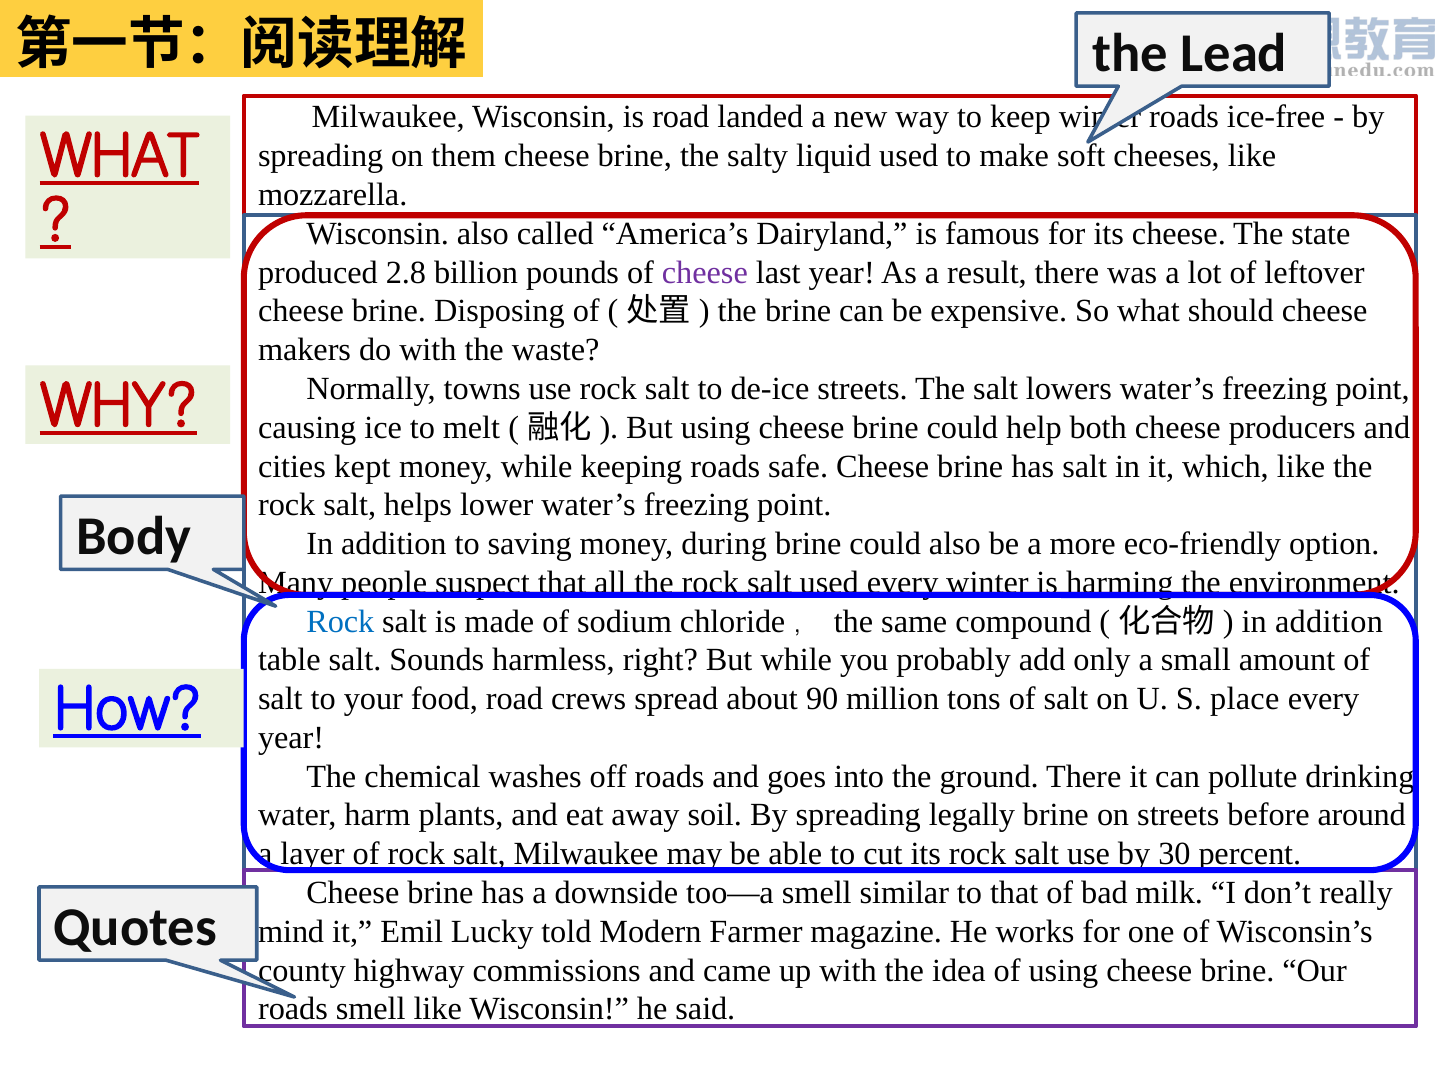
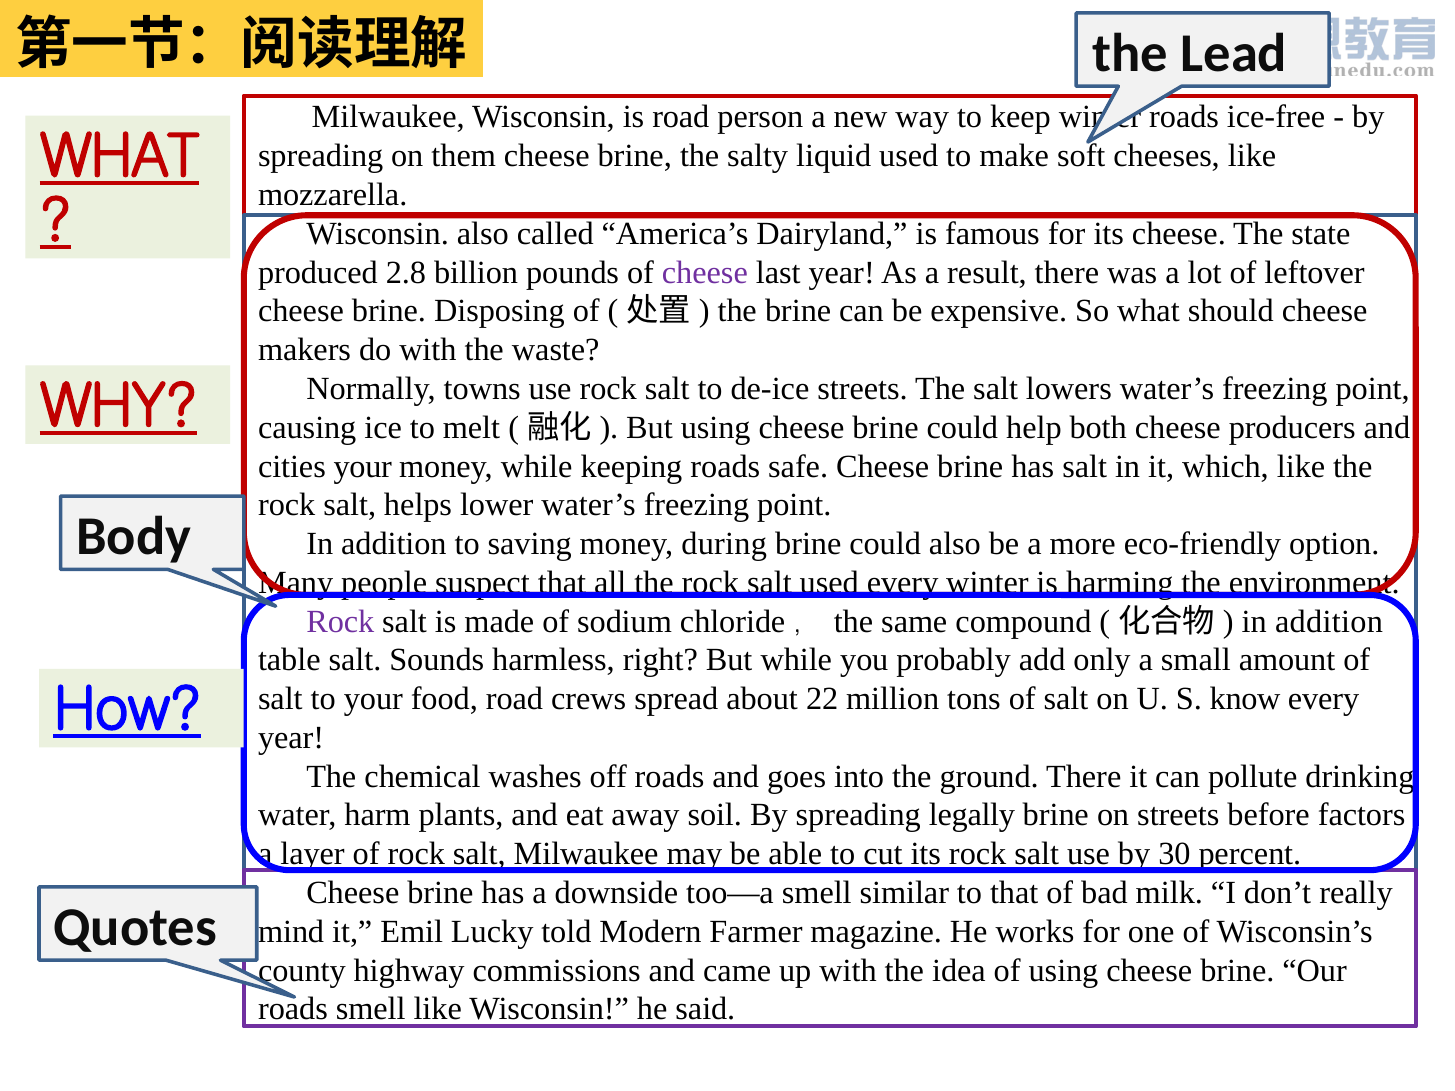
landed: landed -> person
cities kept: kept -> your
Rock at (340, 622) colour: blue -> purple
90: 90 -> 22
place: place -> know
around: around -> factors
